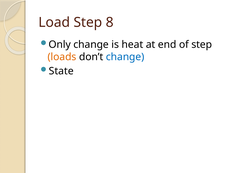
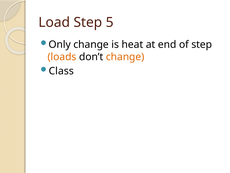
8: 8 -> 5
change at (125, 57) colour: blue -> orange
State: State -> Class
